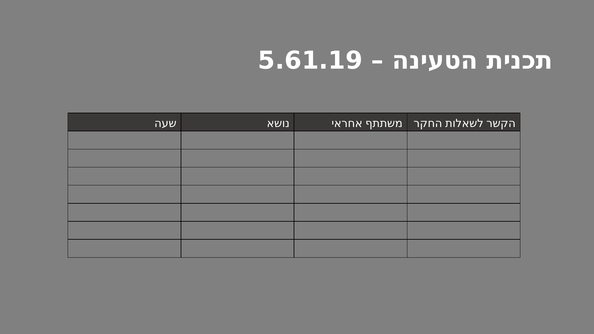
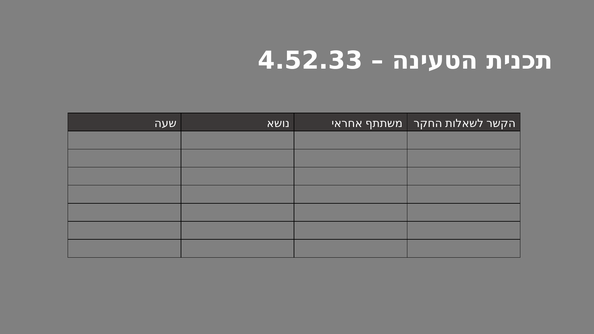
5.61.19: 5.61.19 -> 4.52.33
